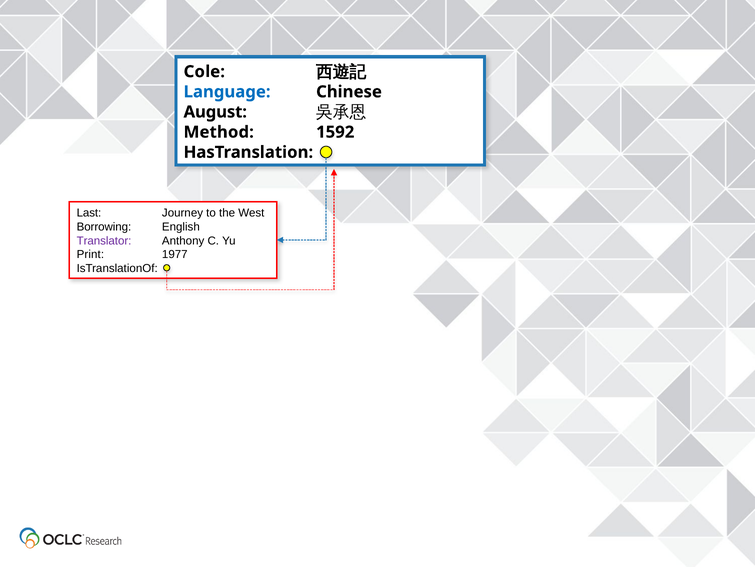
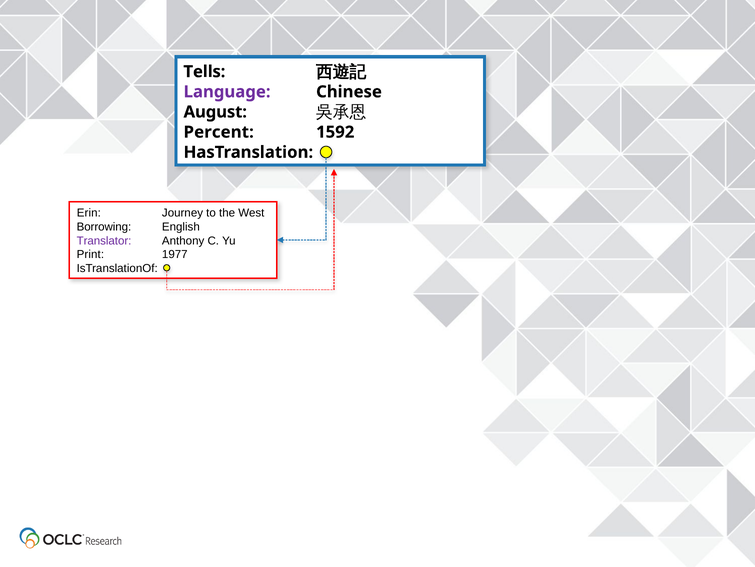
Cole: Cole -> Tells
Language colour: blue -> purple
Method: Method -> Percent
Last: Last -> Erin
